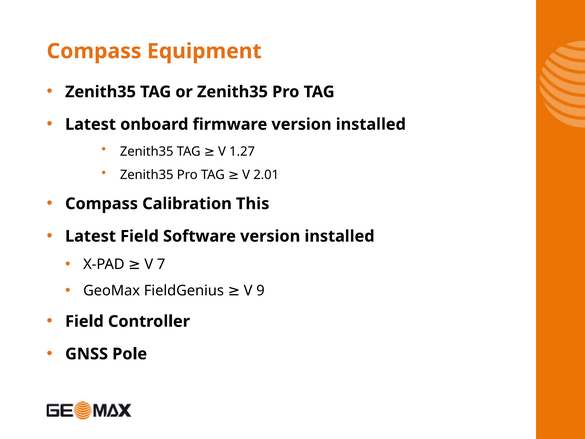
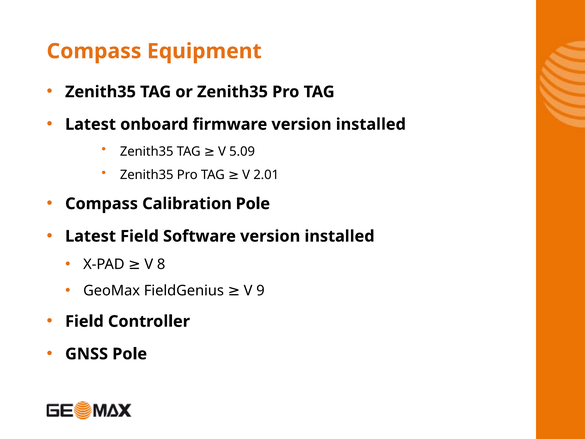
1.27: 1.27 -> 5.09
Calibration This: This -> Pole
7: 7 -> 8
